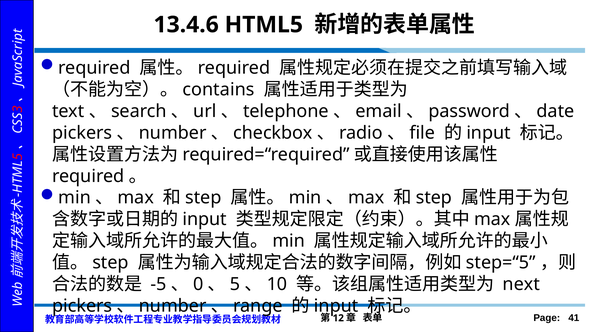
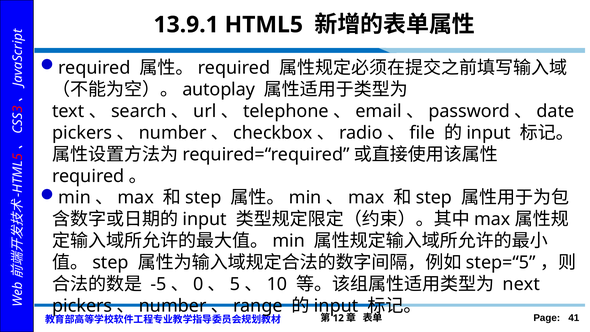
13.4.6: 13.4.6 -> 13.9.1
contains: contains -> autoplay
